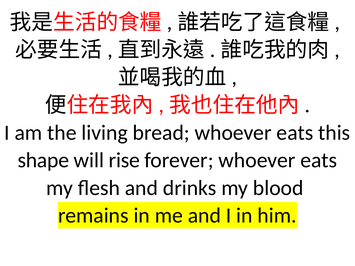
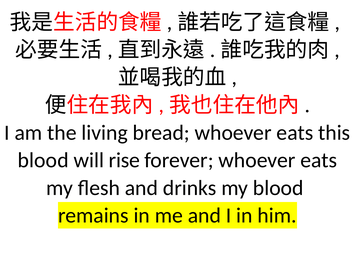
shape at (43, 160): shape -> blood
